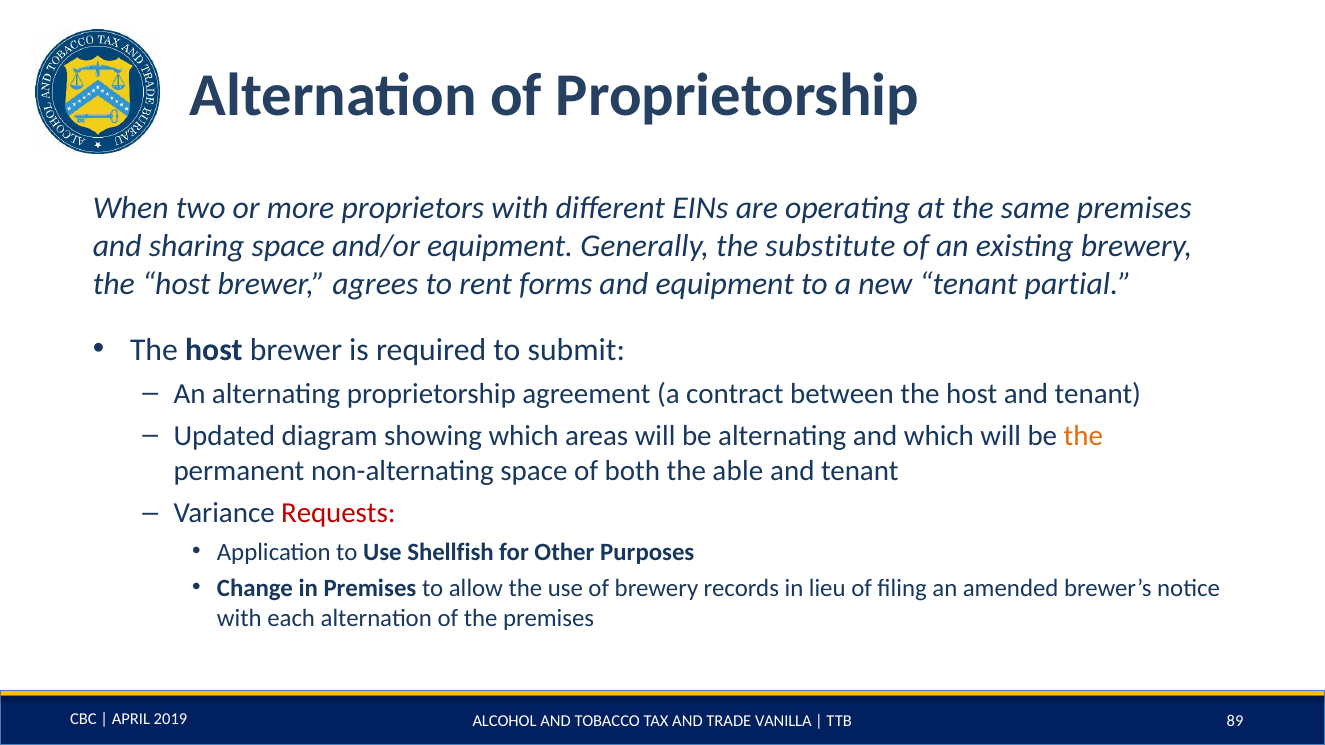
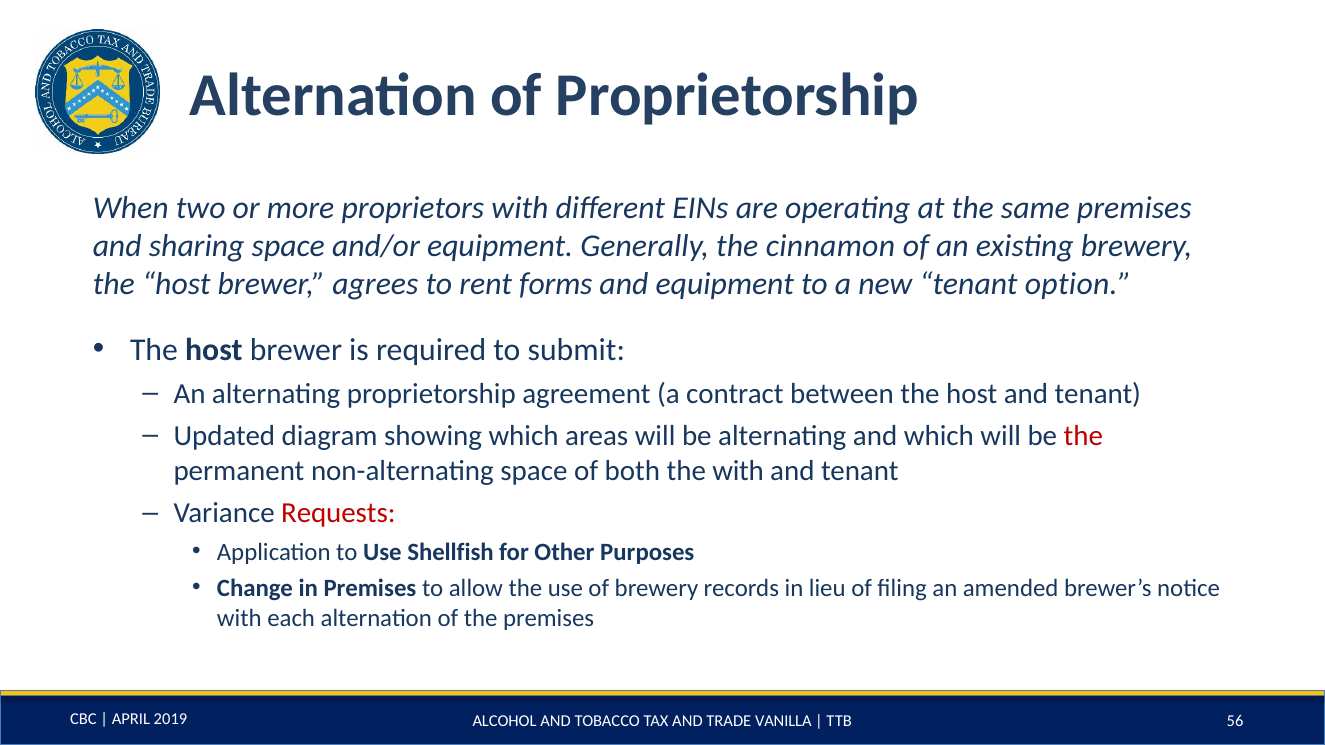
substitute: substitute -> cinnamon
partial: partial -> option
the at (1083, 436) colour: orange -> red
the able: able -> with
89: 89 -> 56
